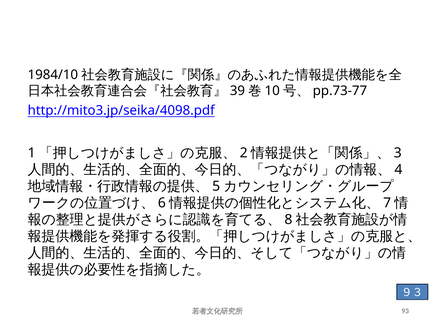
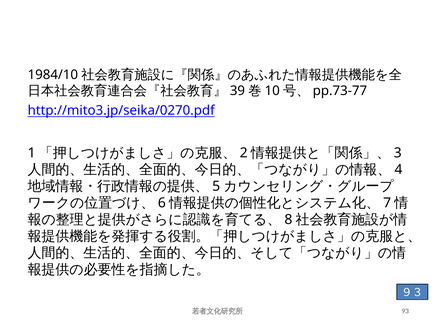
http://mito3.jp/seika/4098.pdf: http://mito3.jp/seika/4098.pdf -> http://mito3.jp/seika/0270.pdf
